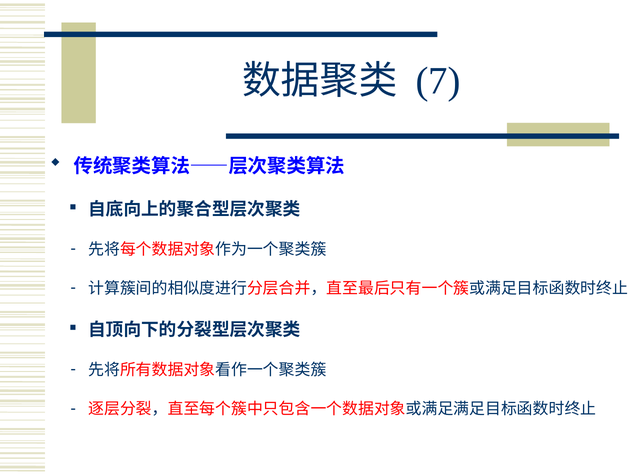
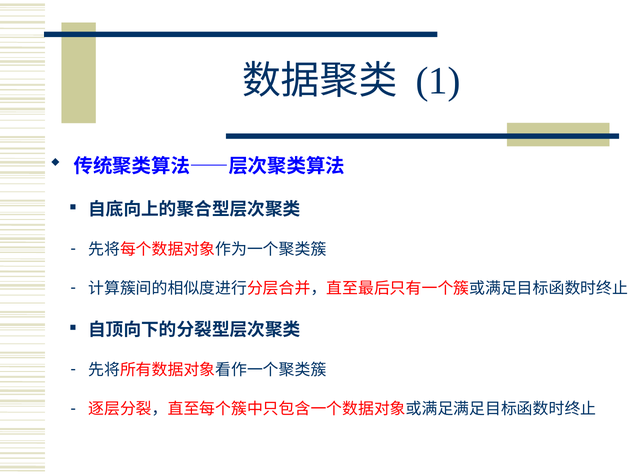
7: 7 -> 1
